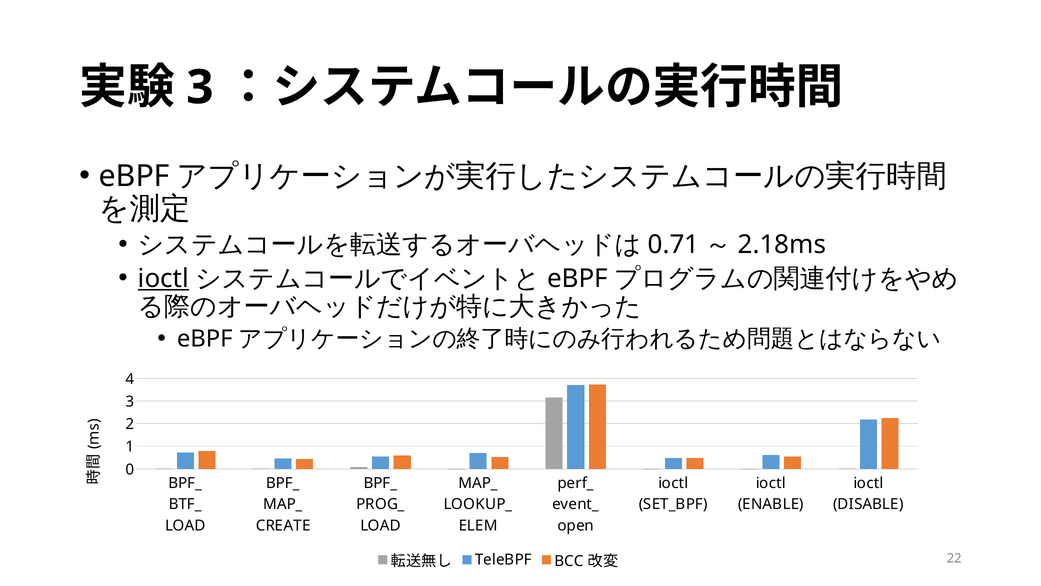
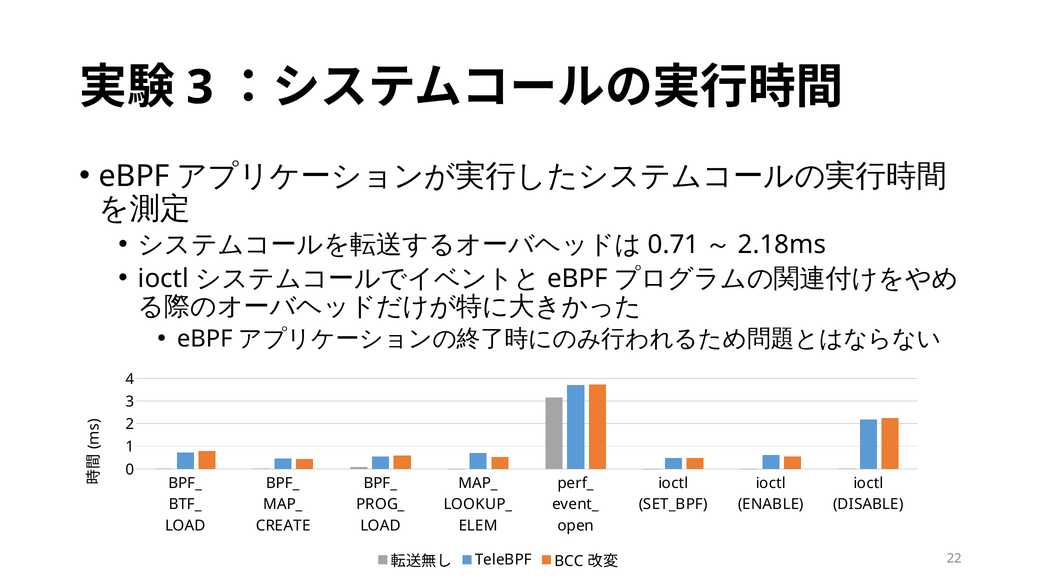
ioctl at (163, 278) underline: present -> none
